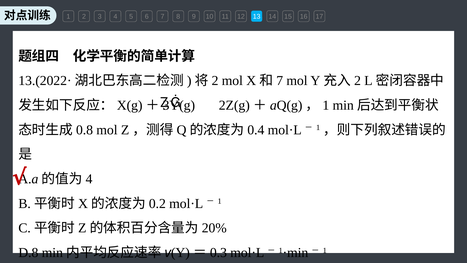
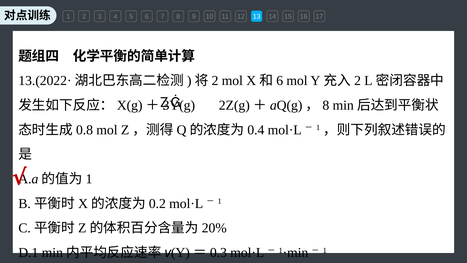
7 at (280, 81): 7 -> 6
1 at (326, 105): 1 -> 8
4 at (89, 179): 4 -> 1
D.8: D.8 -> D.1
